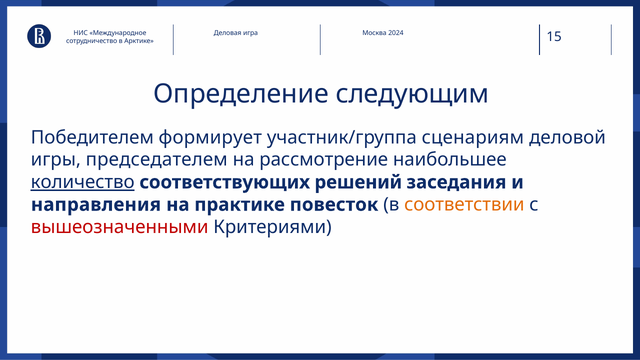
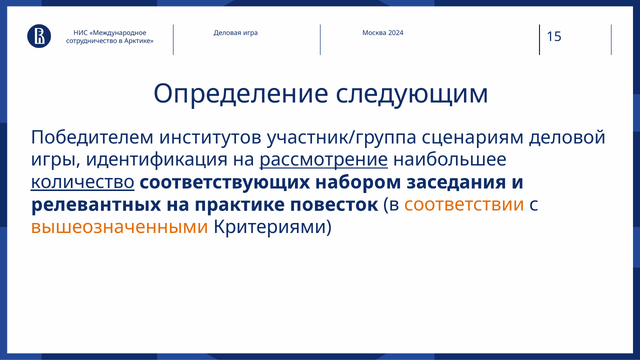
формирует: формирует -> институтов
председателем: председателем -> идентификация
рассмотрение underline: none -> present
решений: решений -> набором
направления: направления -> релевантных
вышеозначенными colour: red -> orange
